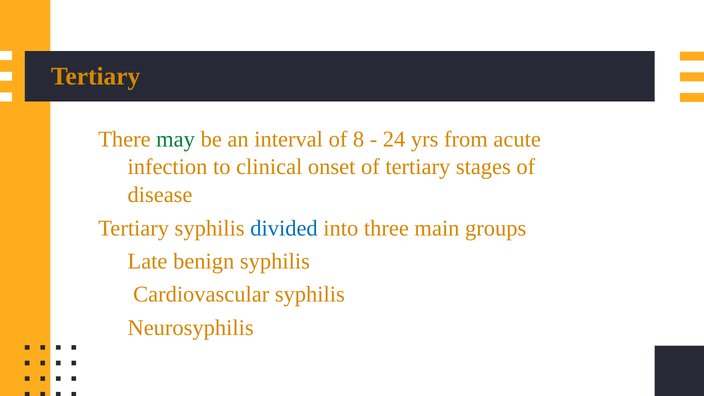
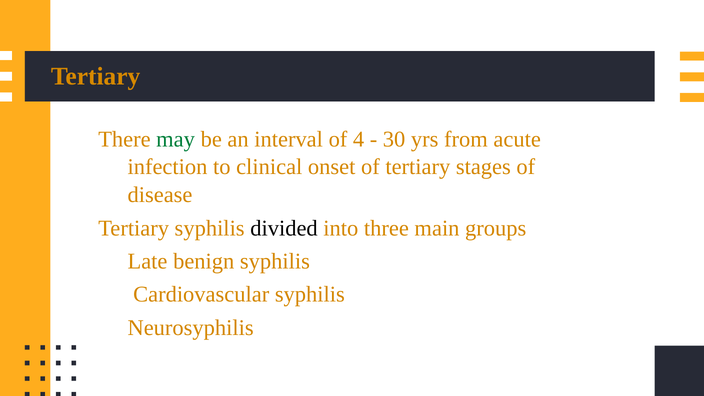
8: 8 -> 4
24: 24 -> 30
divided colour: blue -> black
